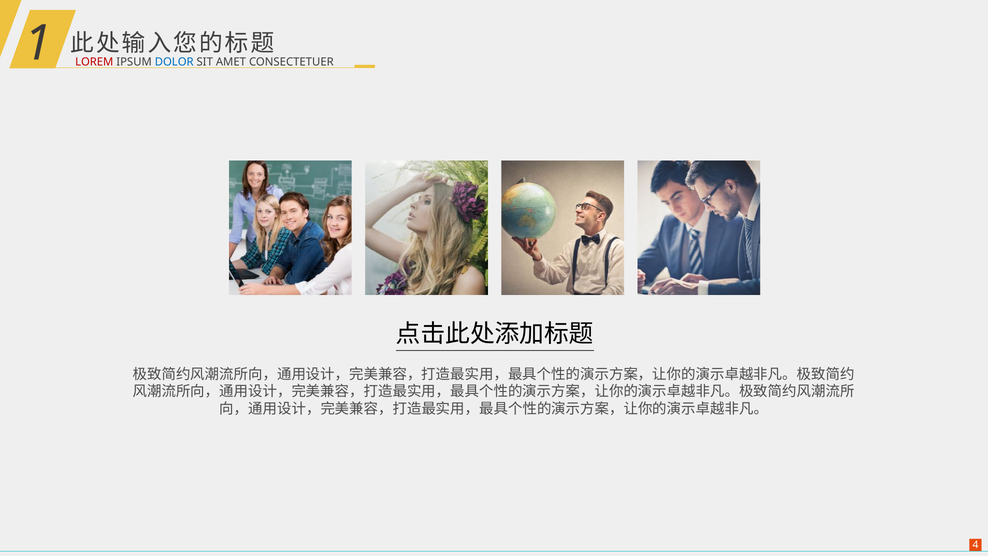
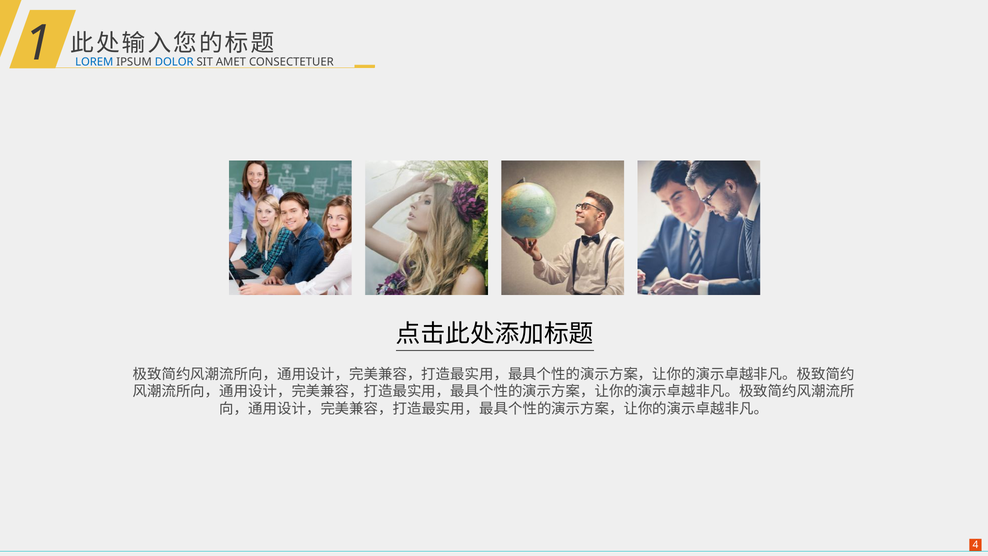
LOREM colour: red -> blue
